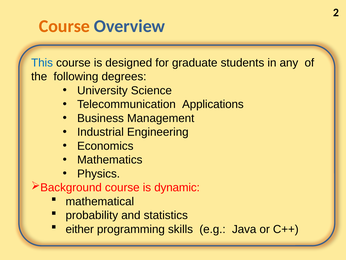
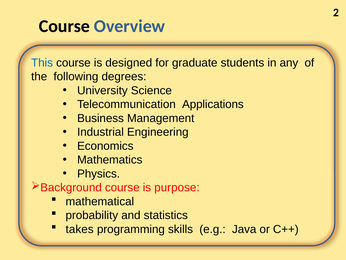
Course at (64, 26) colour: orange -> black
dynamic: dynamic -> purpose
either: either -> takes
